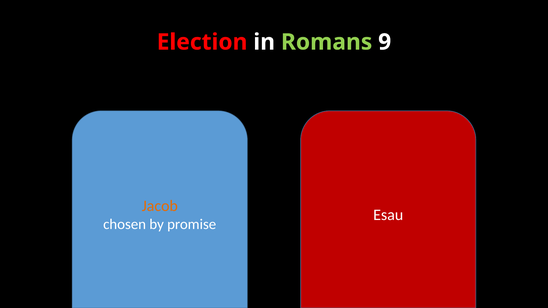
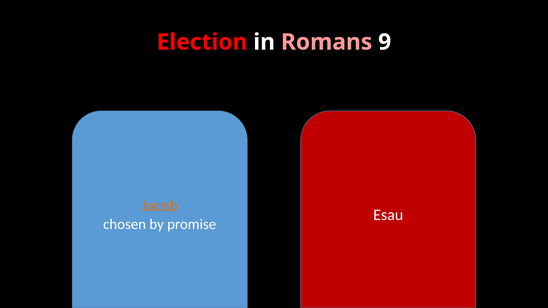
Romans colour: light green -> pink
